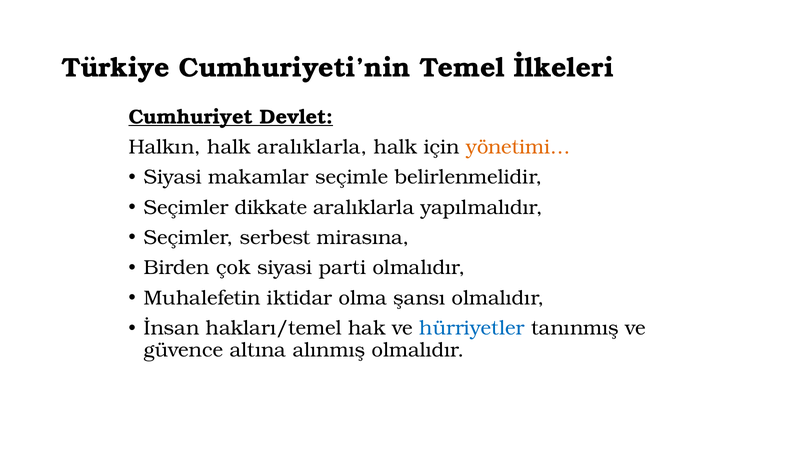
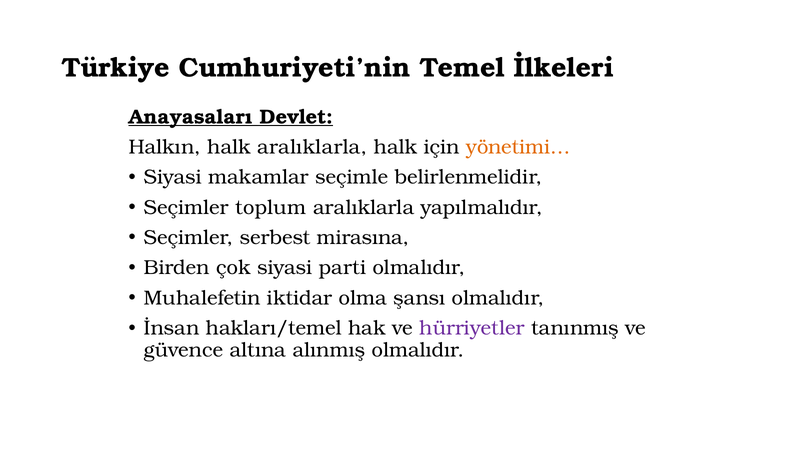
Cumhuriyet: Cumhuriyet -> Anayasaları
dikkate: dikkate -> toplum
hürriyetler colour: blue -> purple
